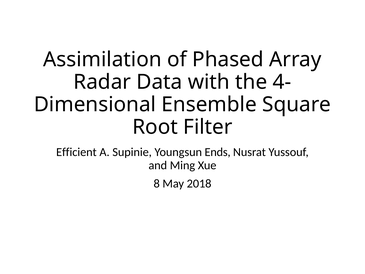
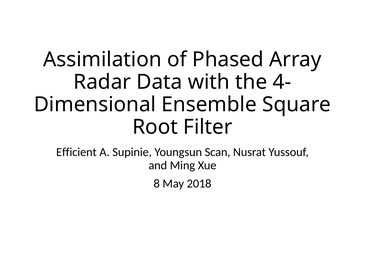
Ends: Ends -> Scan
